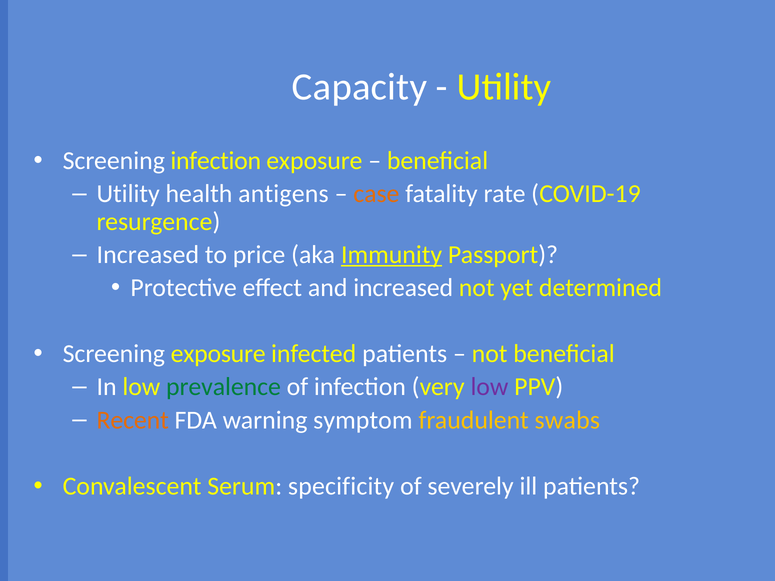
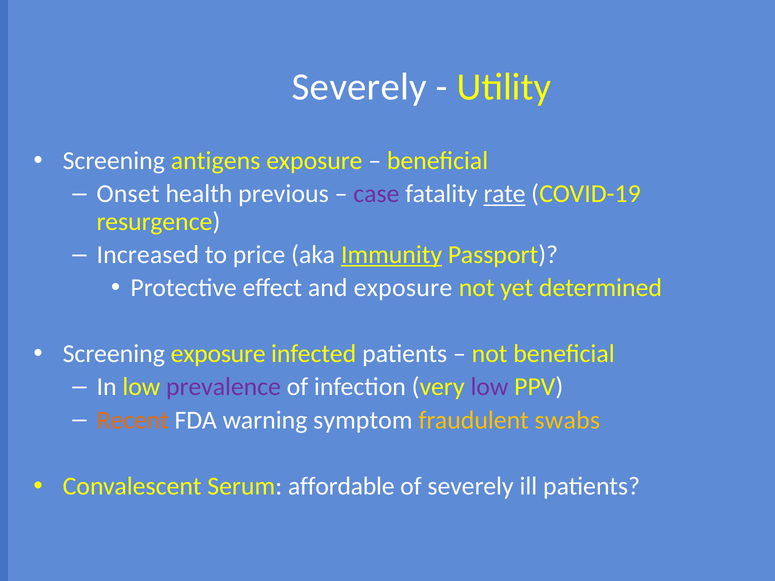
Capacity at (359, 87): Capacity -> Severely
Screening infection: infection -> antigens
Utility at (128, 194): Utility -> Onset
antigens: antigens -> previous
case colour: orange -> purple
rate underline: none -> present
and increased: increased -> exposure
prevalence colour: green -> purple
specificity: specificity -> affordable
